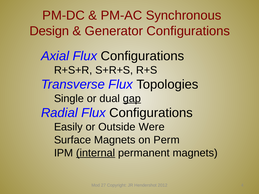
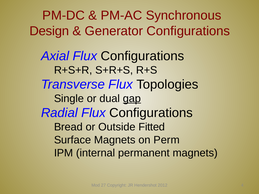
Easily: Easily -> Bread
Were: Were -> Fitted
internal underline: present -> none
